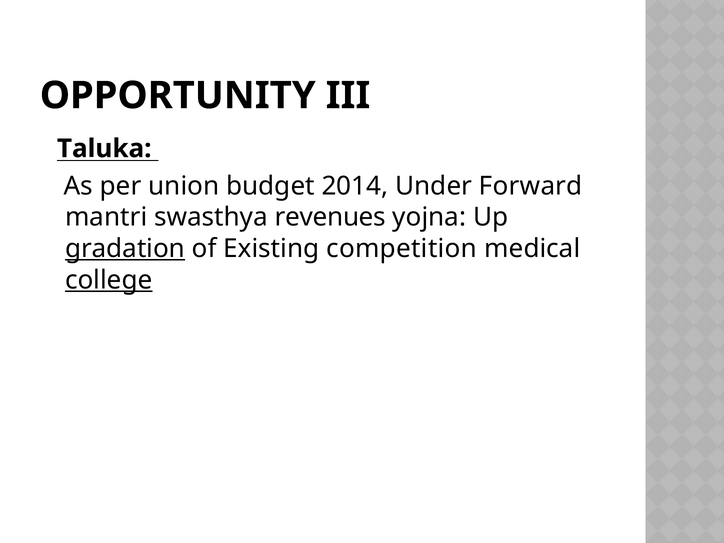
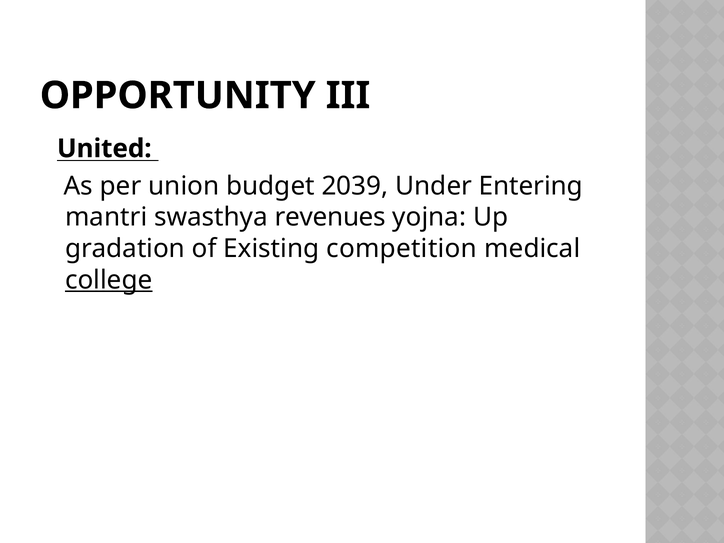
Taluka: Taluka -> United
2014: 2014 -> 2039
Forward: Forward -> Entering
gradation underline: present -> none
